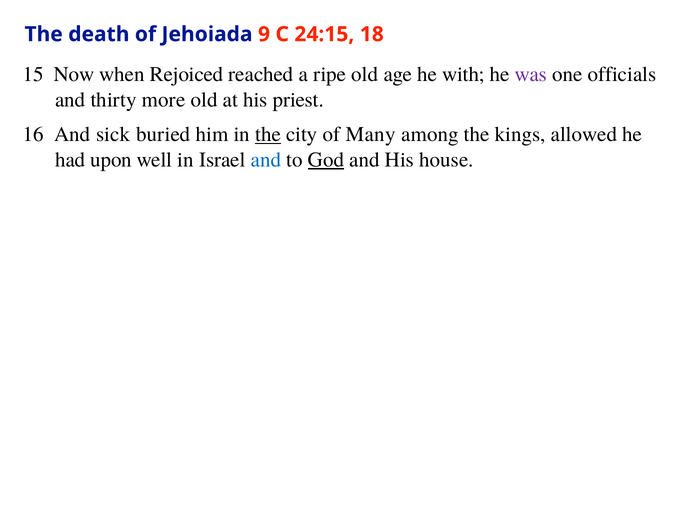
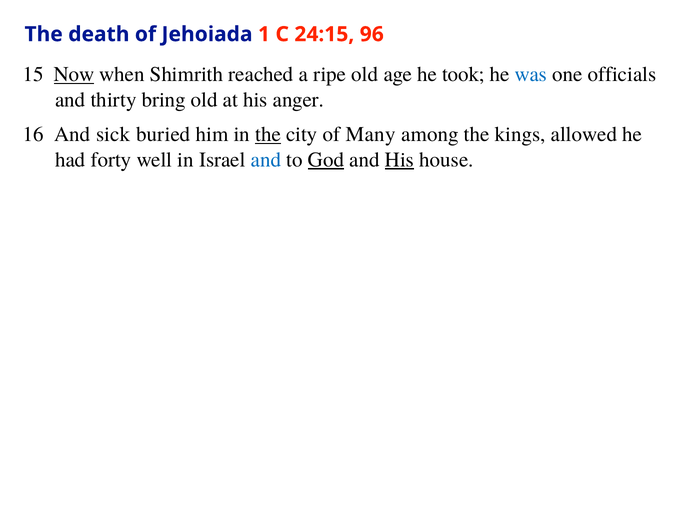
9: 9 -> 1
18: 18 -> 96
Now underline: none -> present
Rejoiced: Rejoiced -> Shimrith
with: with -> took
was colour: purple -> blue
more: more -> bring
priest: priest -> anger
upon: upon -> forty
His at (400, 160) underline: none -> present
